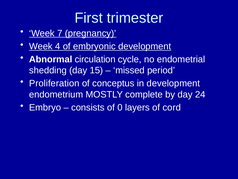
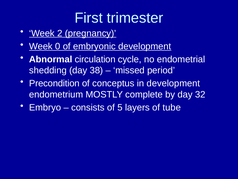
7: 7 -> 2
4: 4 -> 0
15: 15 -> 38
Proliferation: Proliferation -> Precondition
24: 24 -> 32
0: 0 -> 5
cord: cord -> tube
